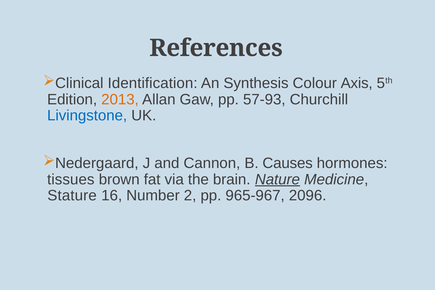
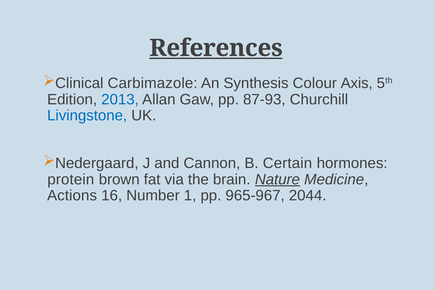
References underline: none -> present
Identification: Identification -> Carbimazole
2013 colour: orange -> blue
57-93: 57-93 -> 87-93
Causes: Causes -> Certain
tissues: tissues -> protein
Stature: Stature -> Actions
2: 2 -> 1
2096: 2096 -> 2044
